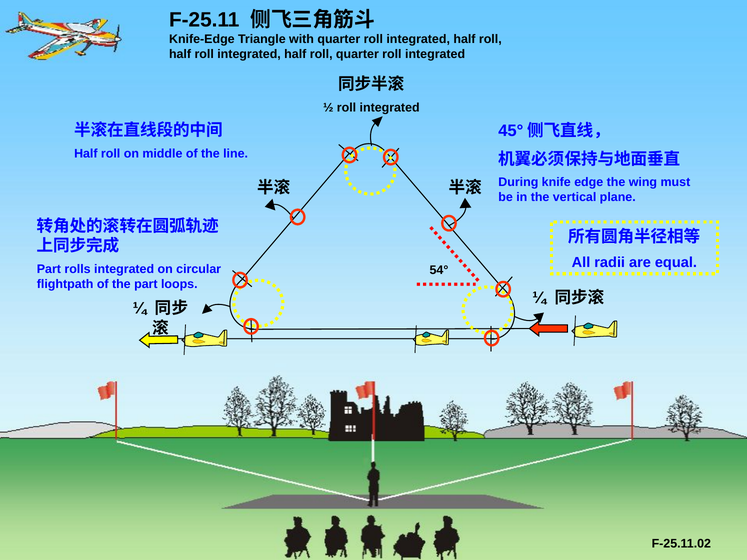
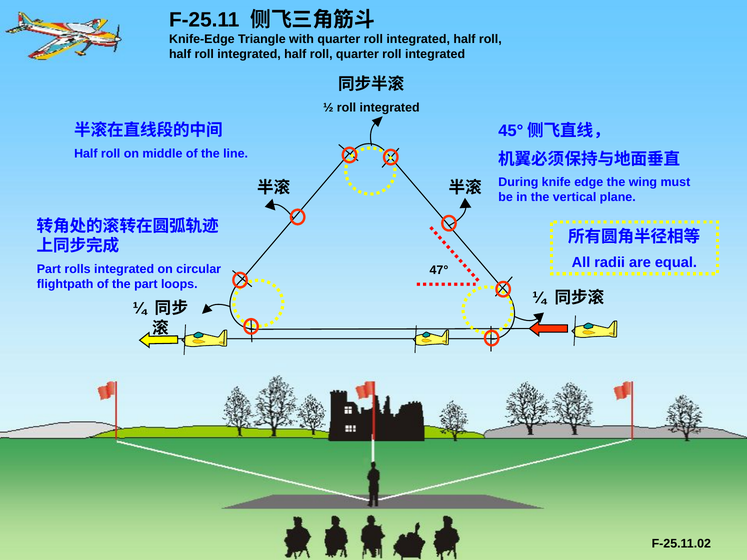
54°: 54° -> 47°
